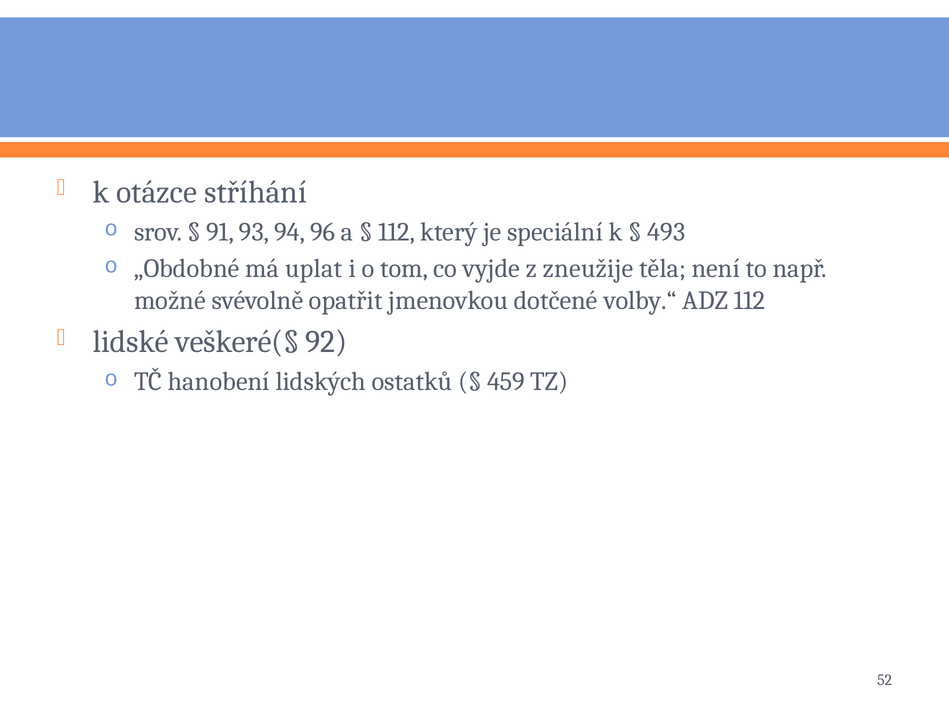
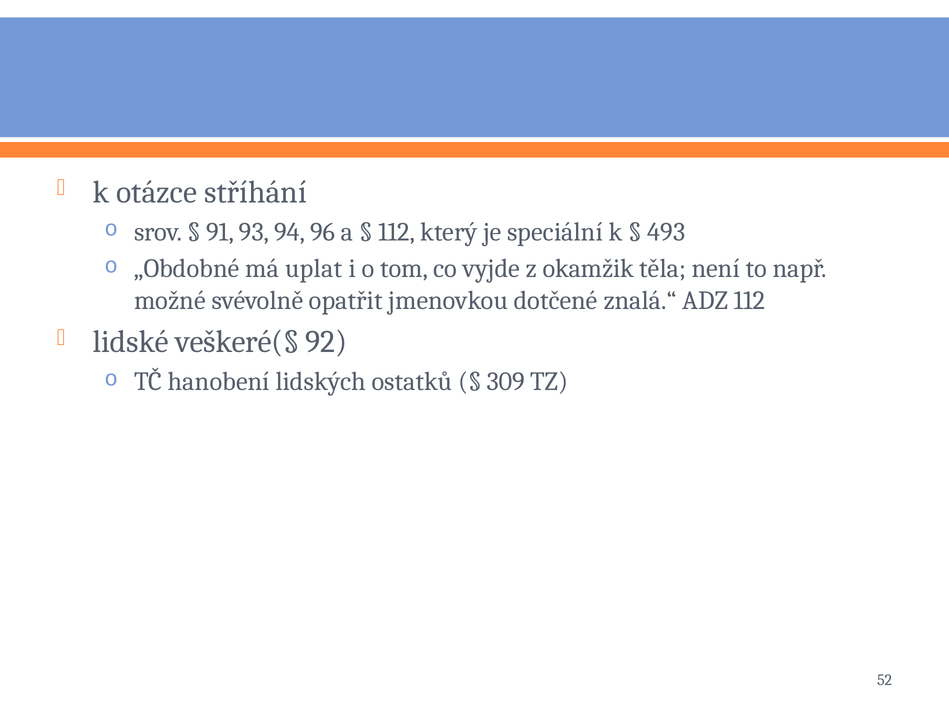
zneužije: zneužije -> okamžik
volby.“: volby.“ -> znalá.“
459: 459 -> 309
